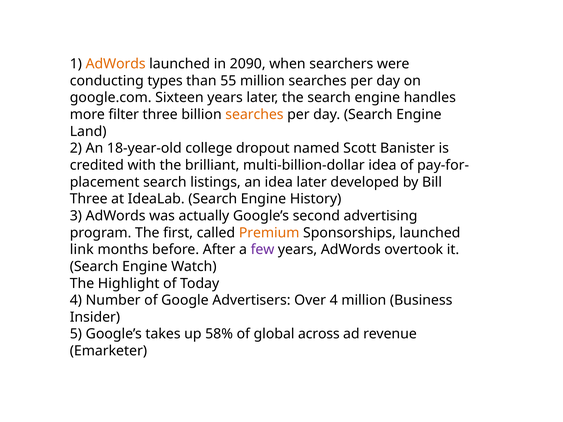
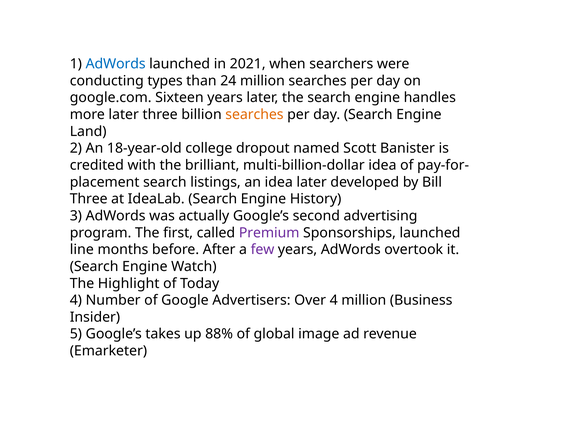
AdWords at (116, 64) colour: orange -> blue
2090: 2090 -> 2021
55: 55 -> 24
more filter: filter -> later
Premium colour: orange -> purple
link: link -> line
58%: 58% -> 88%
across: across -> image
